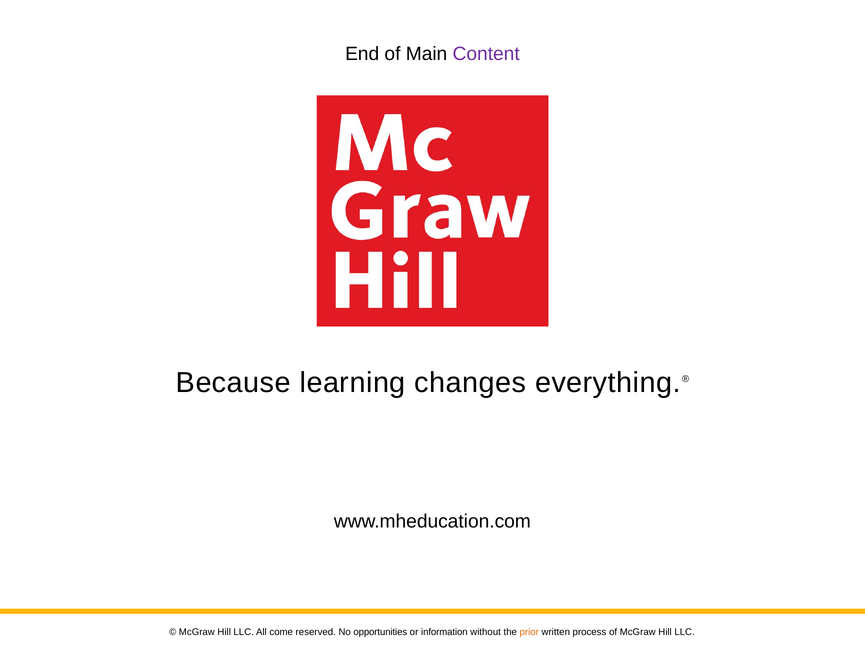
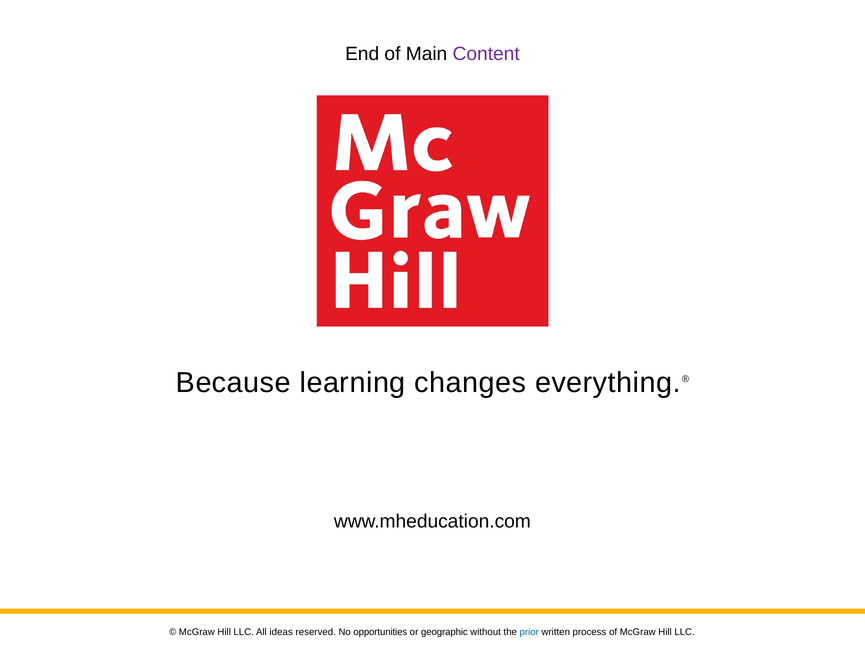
come: come -> ideas
information: information -> geographic
prior colour: orange -> blue
